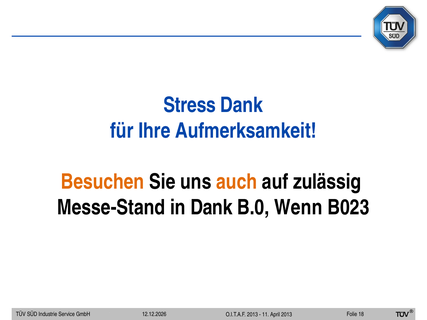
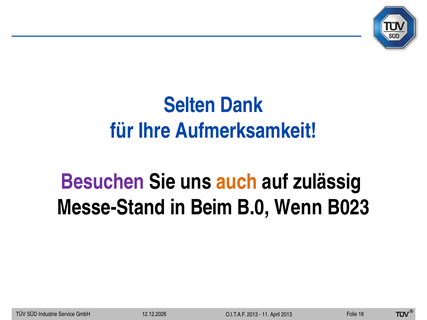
Stress: Stress -> Selten
Besuchen colour: orange -> purple
in Dank: Dank -> Beim
